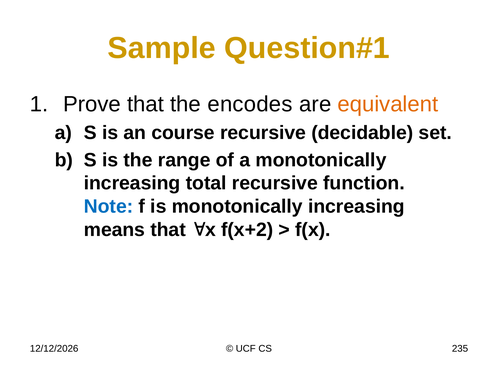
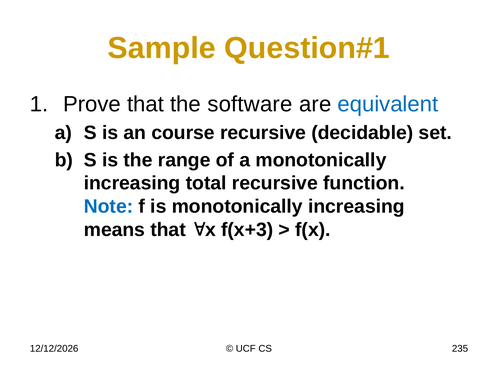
encodes: encodes -> software
equivalent colour: orange -> blue
f(x+2: f(x+2 -> f(x+3
